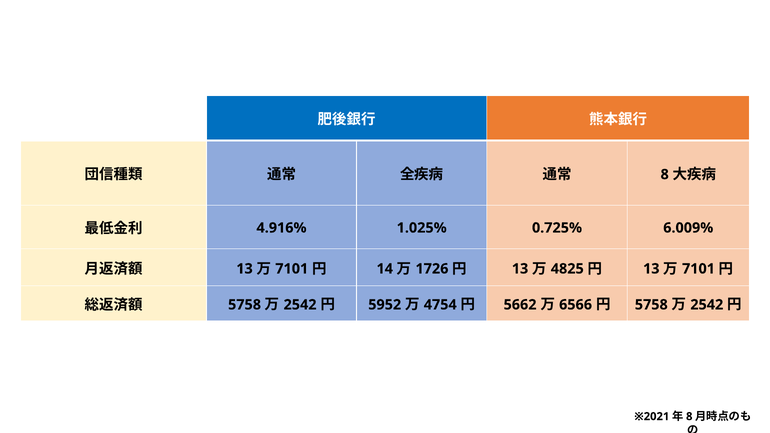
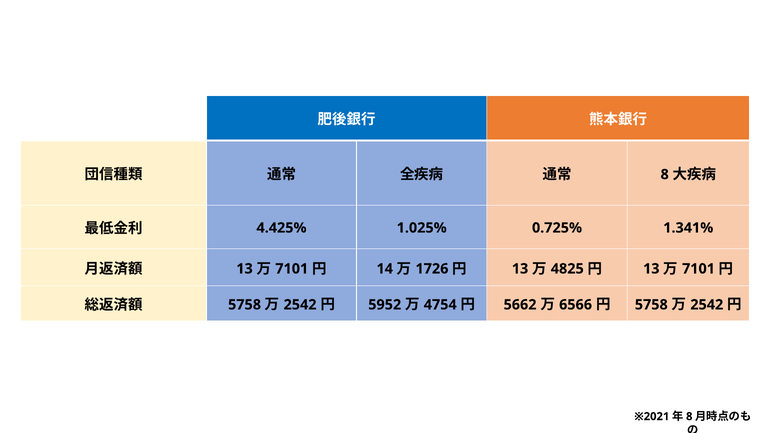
4.916%: 4.916% -> 4.425%
6.009%: 6.009% -> 1.341%
